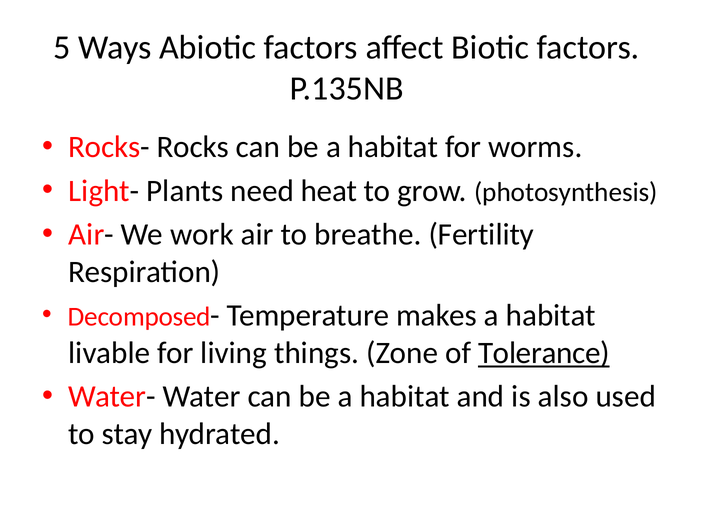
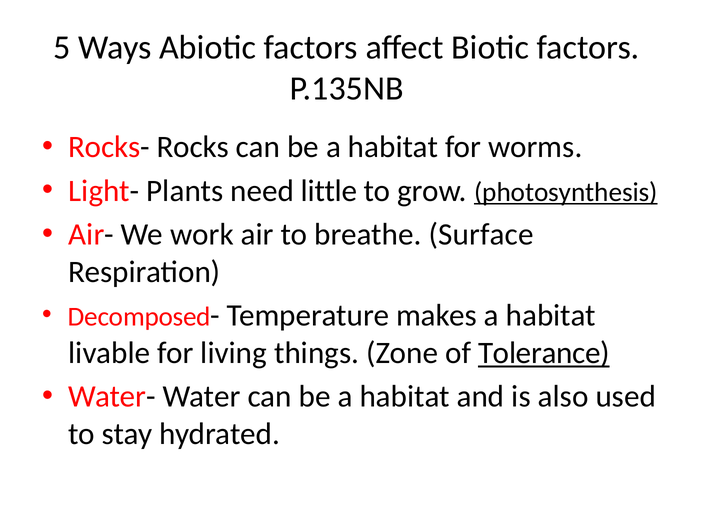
heat: heat -> little
photosynthesis underline: none -> present
Fertility: Fertility -> Surface
